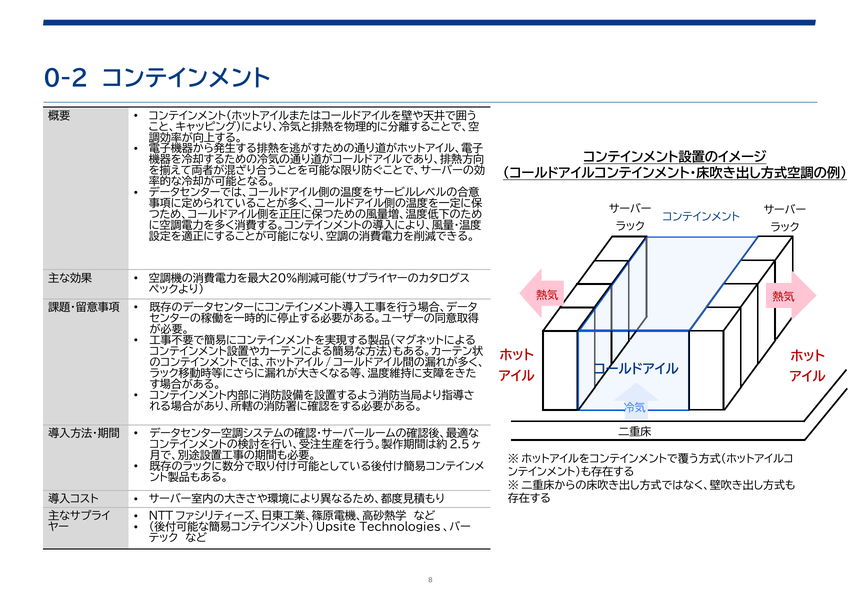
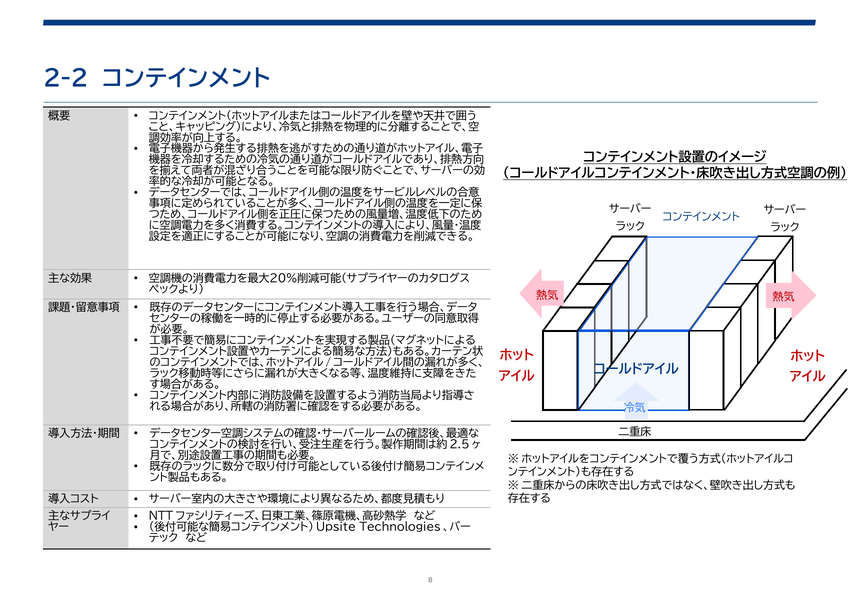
0-2: 0-2 -> 2-2
